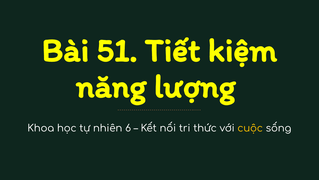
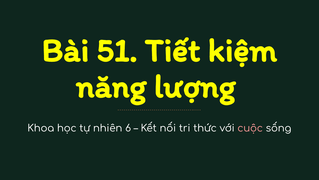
cuộc colour: yellow -> pink
